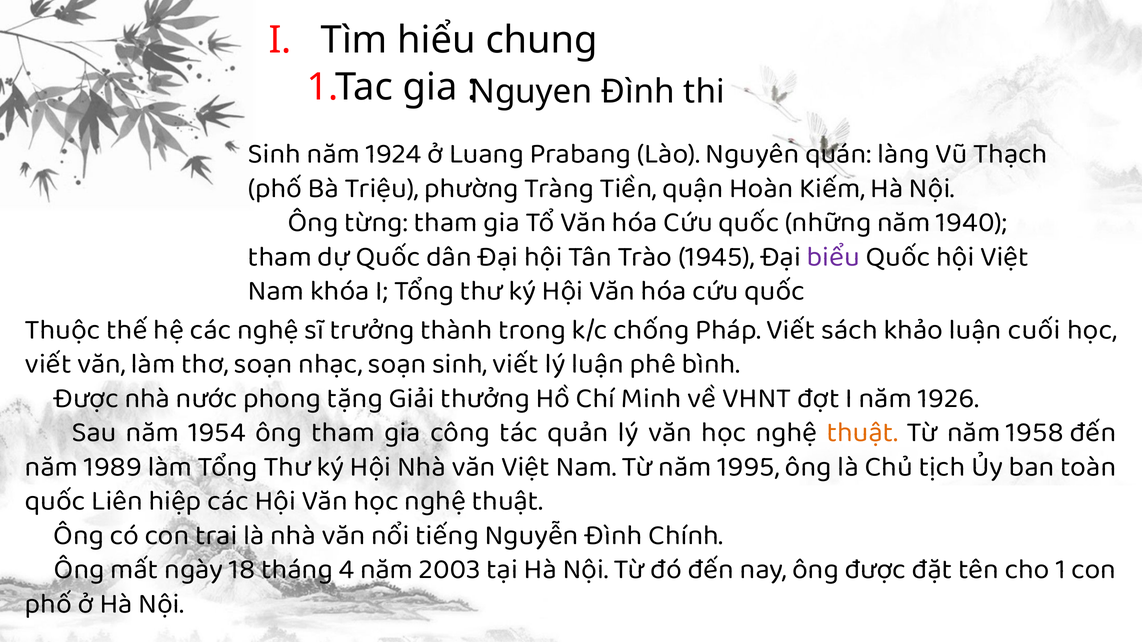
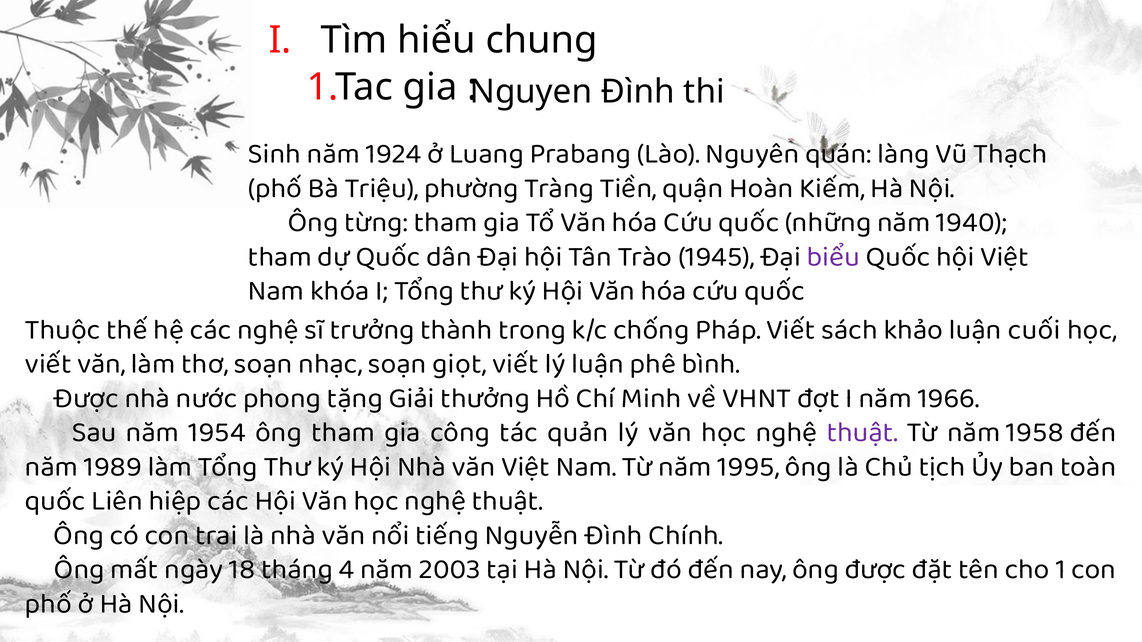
soạn sinh: sinh -> giọt
1926: 1926 -> 1966
thuật at (862, 432) colour: orange -> purple
